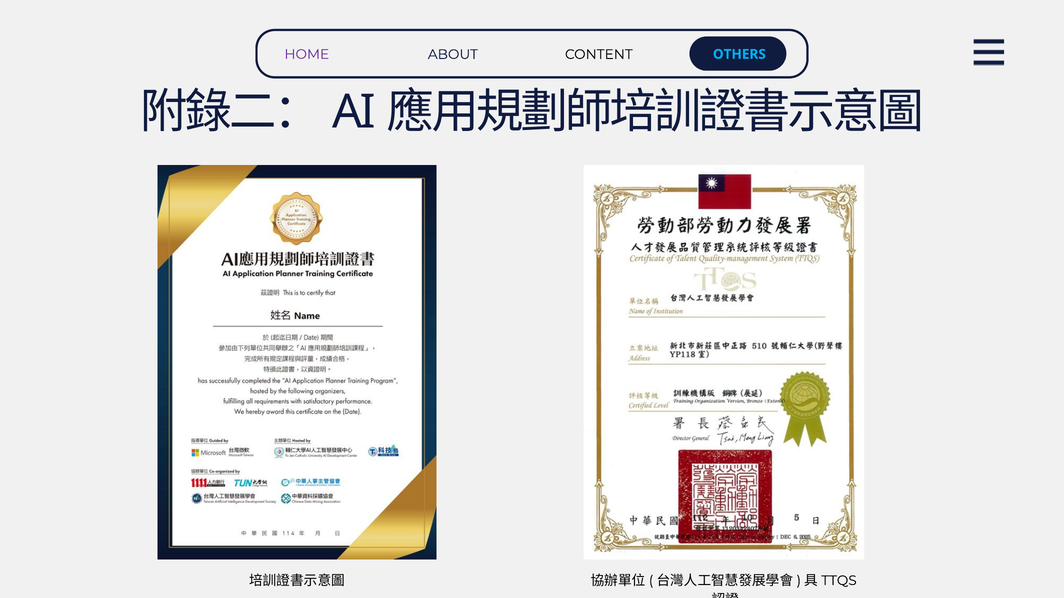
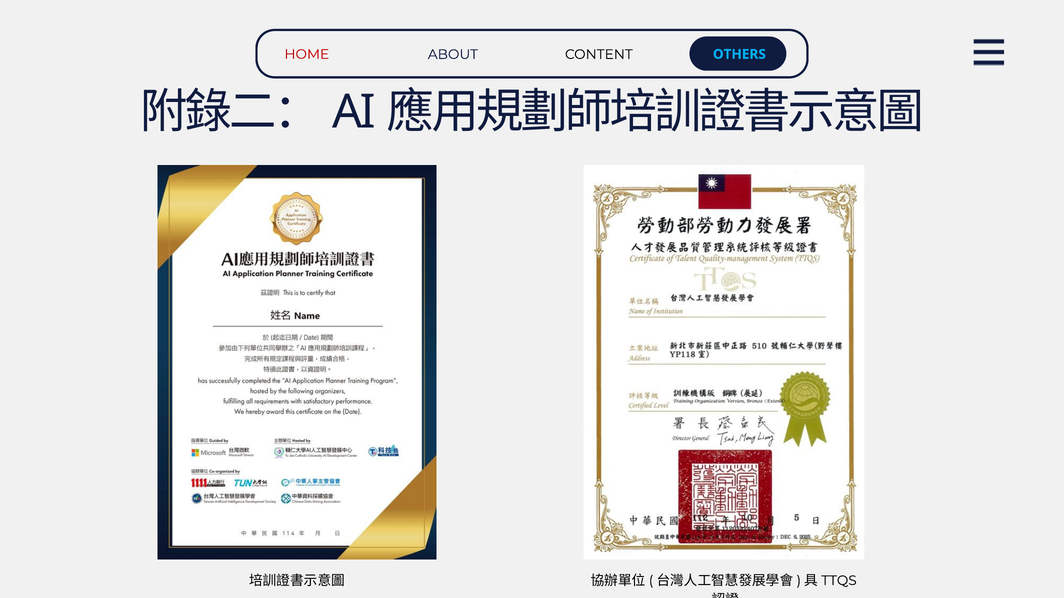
HOME colour: purple -> red
